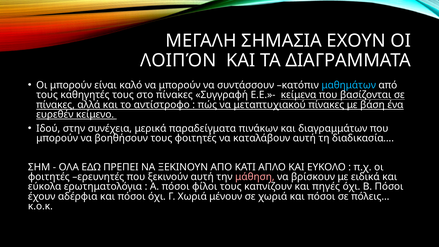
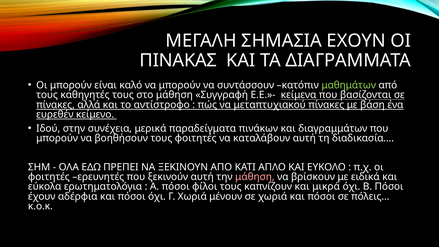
ΛΟΙΠΌΝ: ΛΟΙΠΌΝ -> ΠΙΝΑΚΑΣ
μαθημάτων colour: light blue -> light green
στο πίνακες: πίνακες -> μάθηση
πηγές: πηγές -> μικρά
